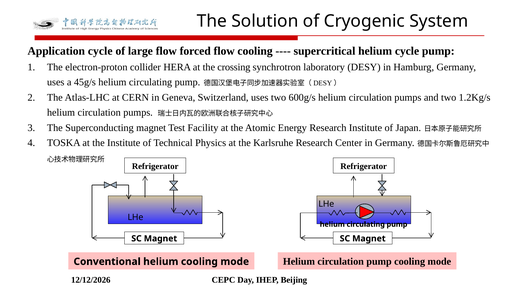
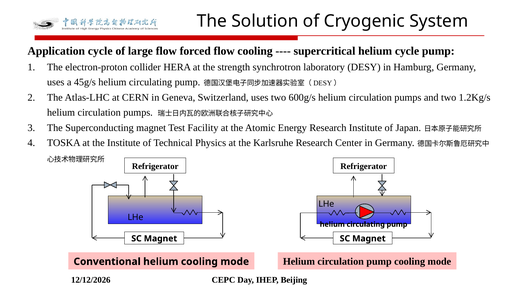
crossing: crossing -> strength
